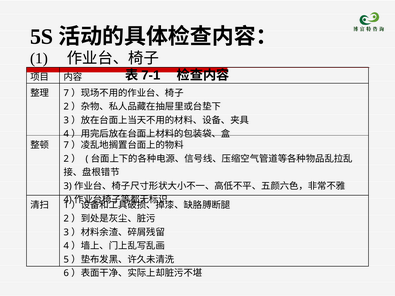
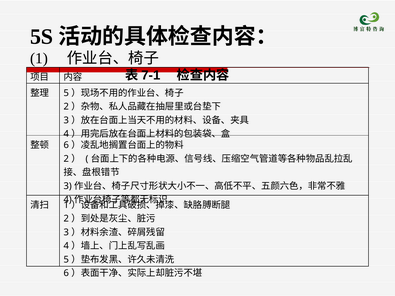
7 at (66, 93): 7 -> 5
7 at (66, 145): 7 -> 6
